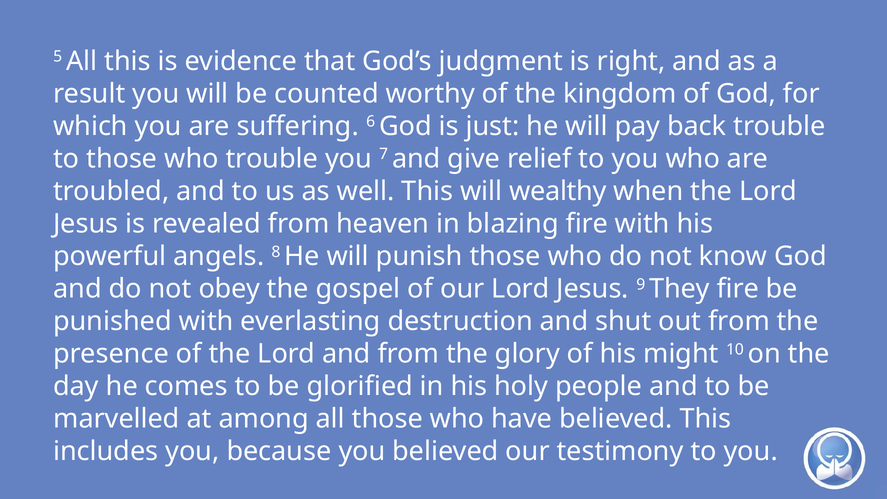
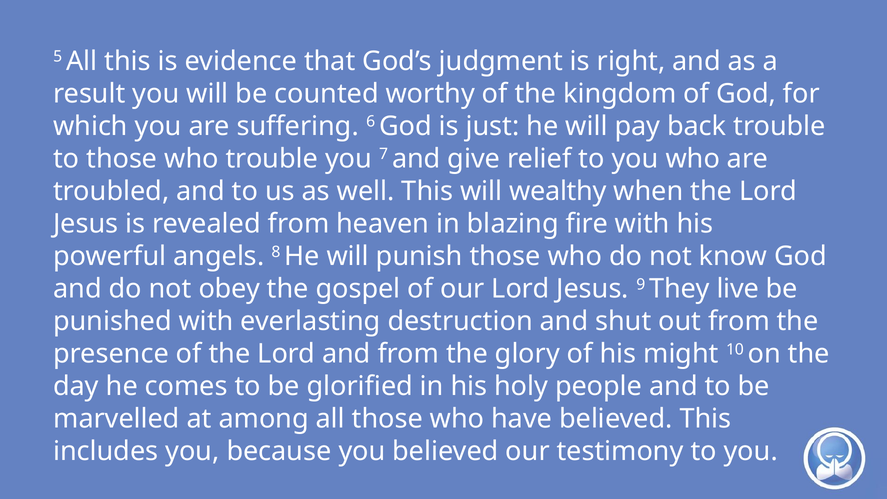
They fire: fire -> live
